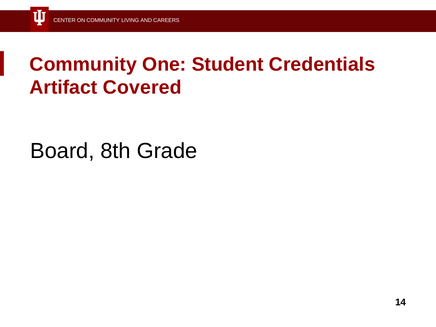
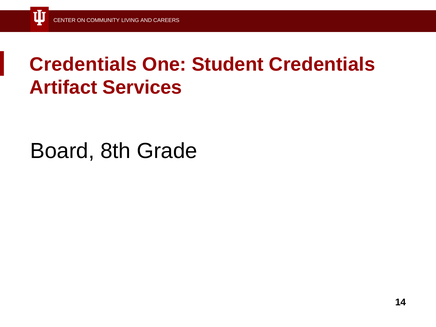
Community at (83, 64): Community -> Credentials
Covered: Covered -> Services
